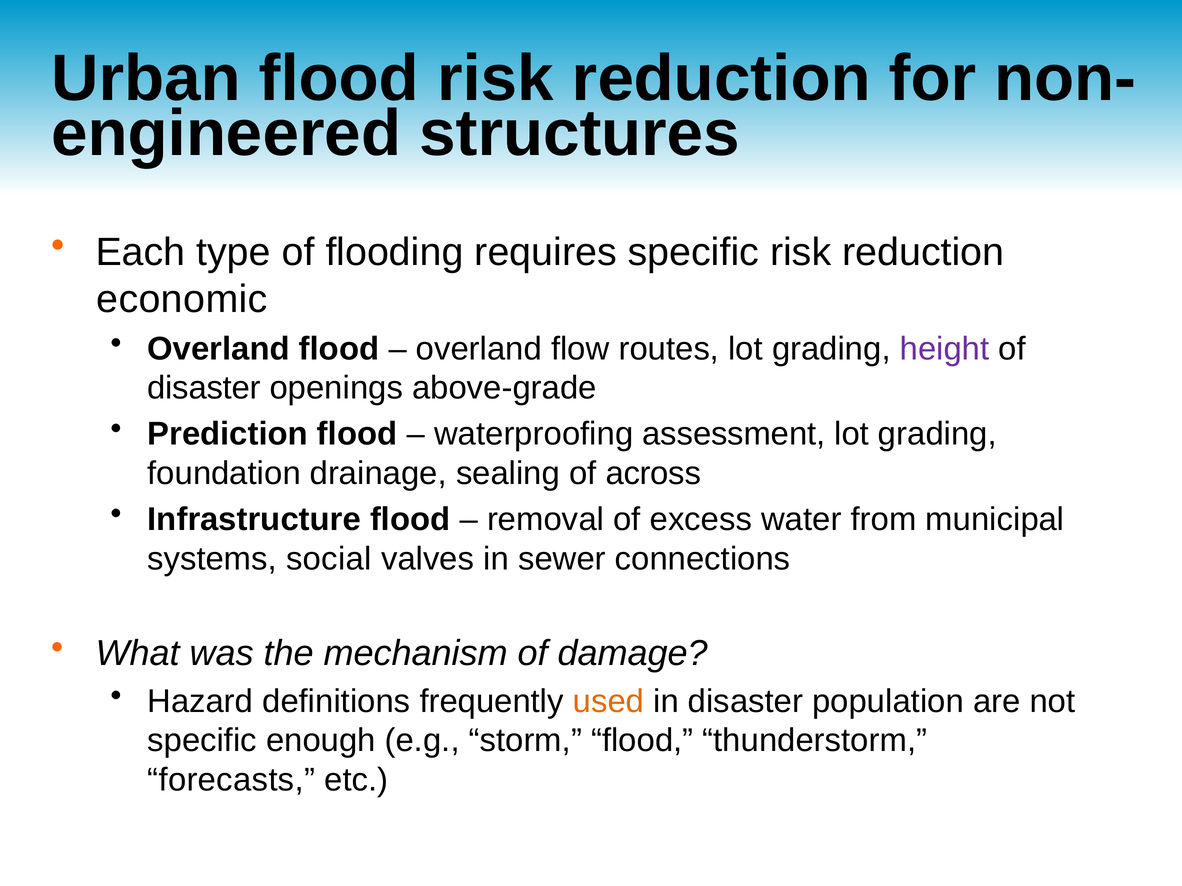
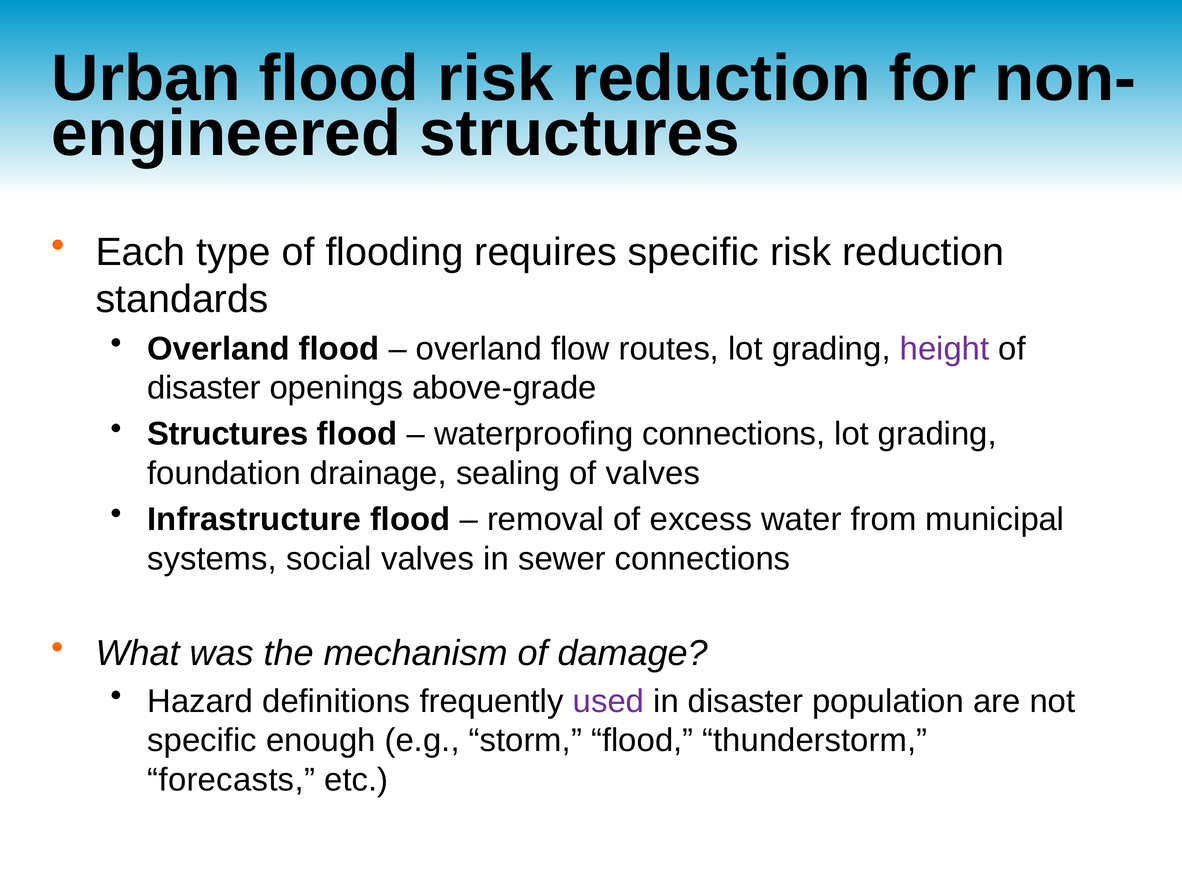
economic: economic -> standards
Prediction at (228, 434): Prediction -> Structures
waterproofing assessment: assessment -> connections
of across: across -> valves
used colour: orange -> purple
